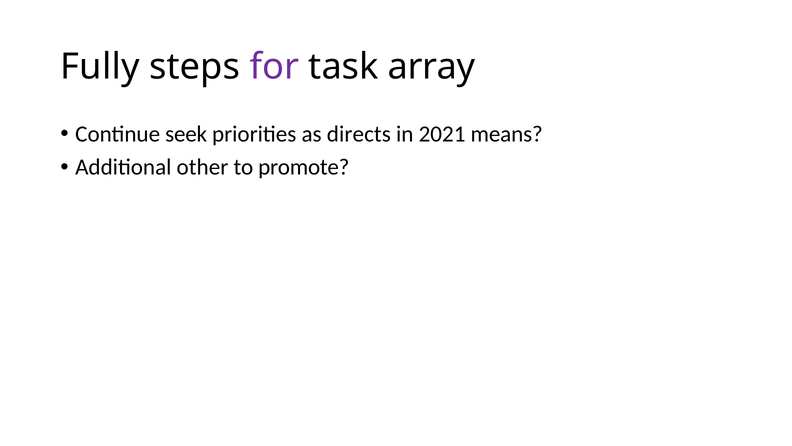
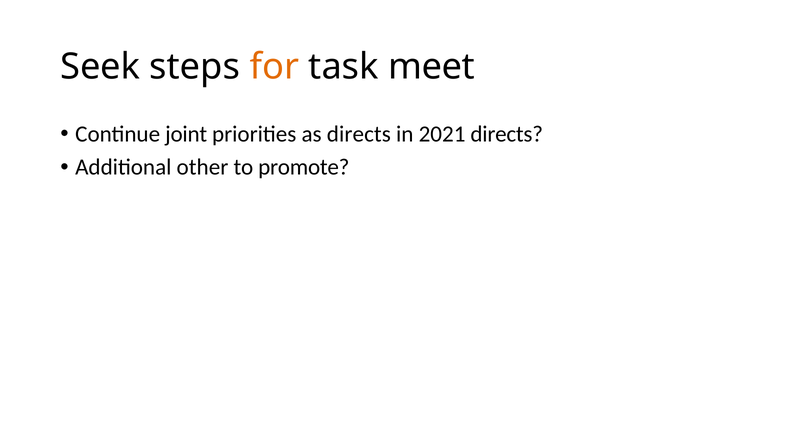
Fully: Fully -> Seek
for colour: purple -> orange
array: array -> meet
seek: seek -> joint
2021 means: means -> directs
